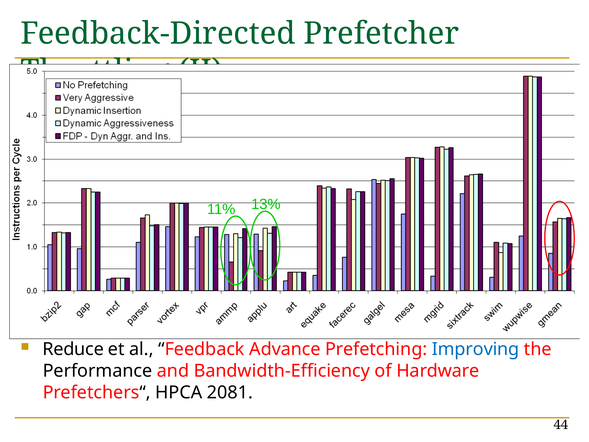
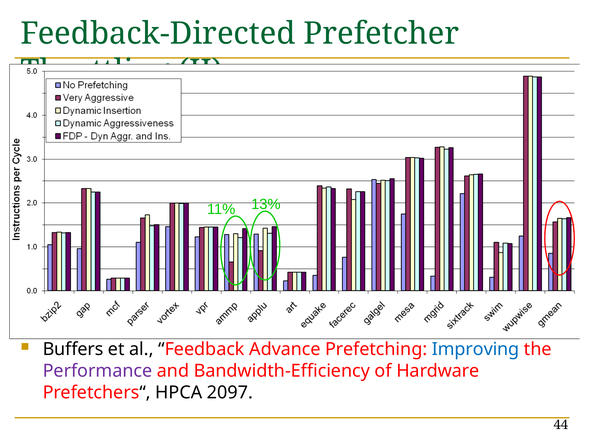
Reduce: Reduce -> Buffers
Performance at (97, 371) colour: black -> purple
2081: 2081 -> 2097
